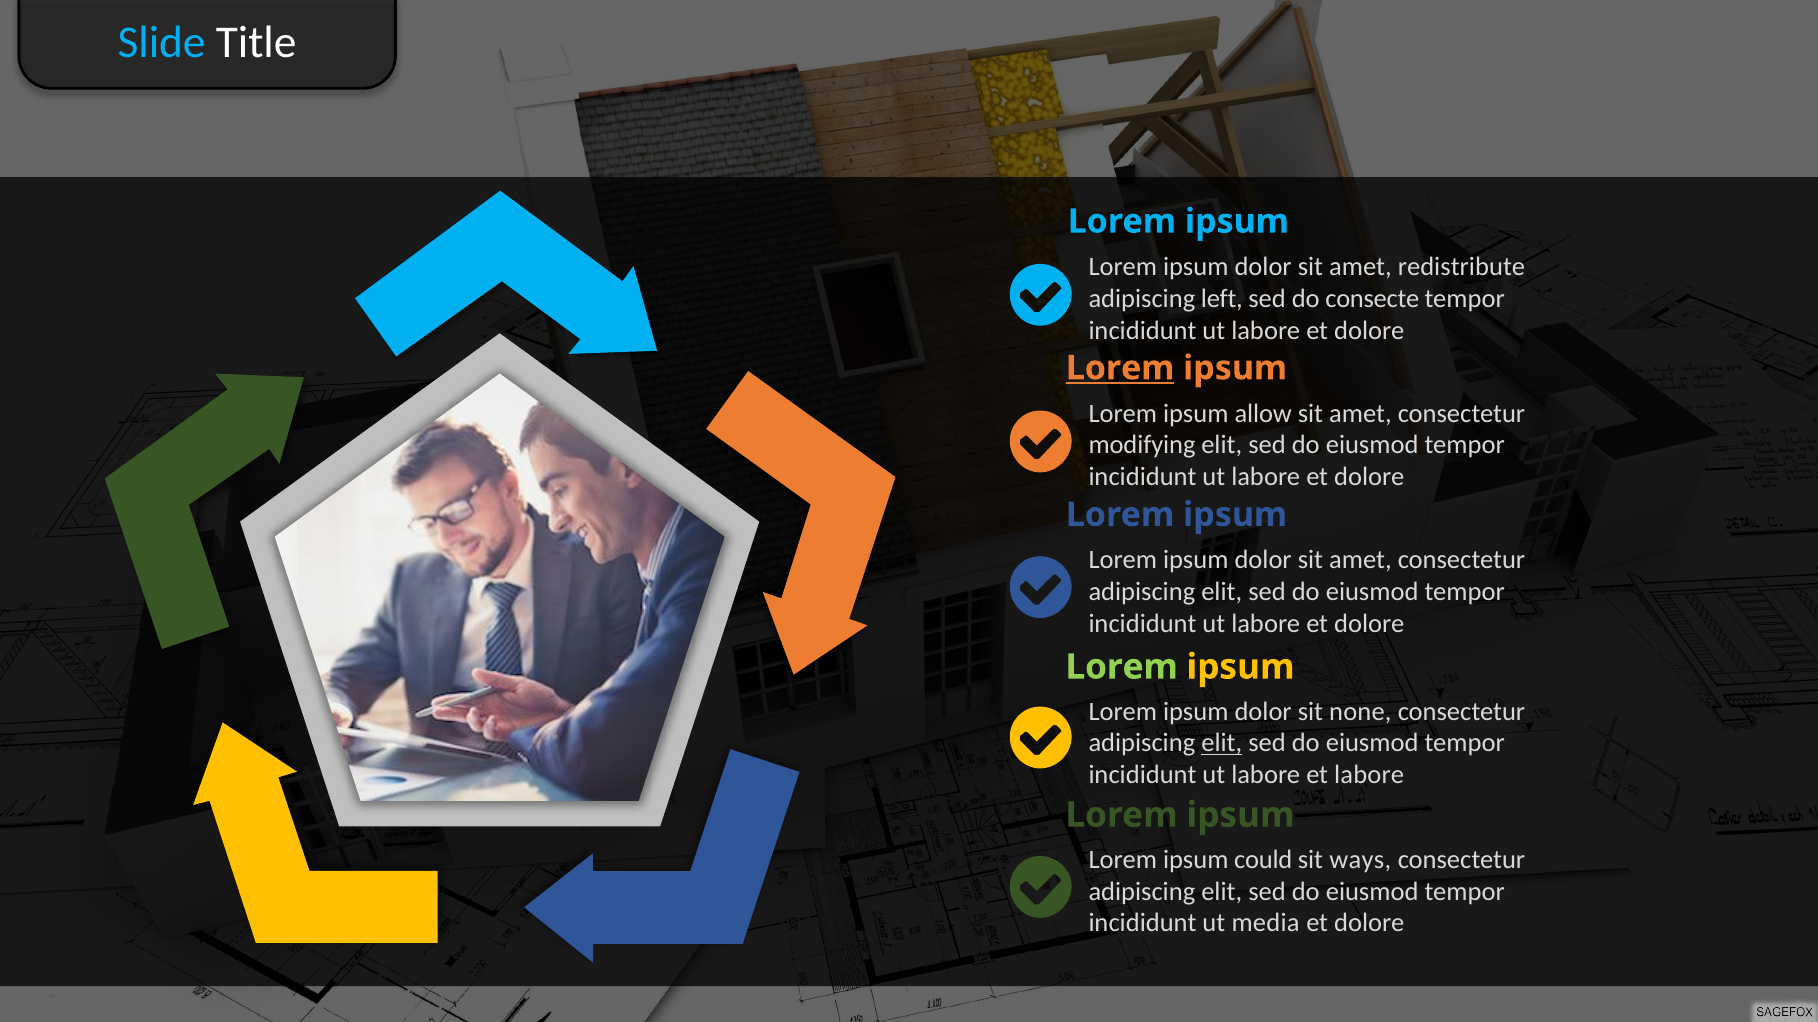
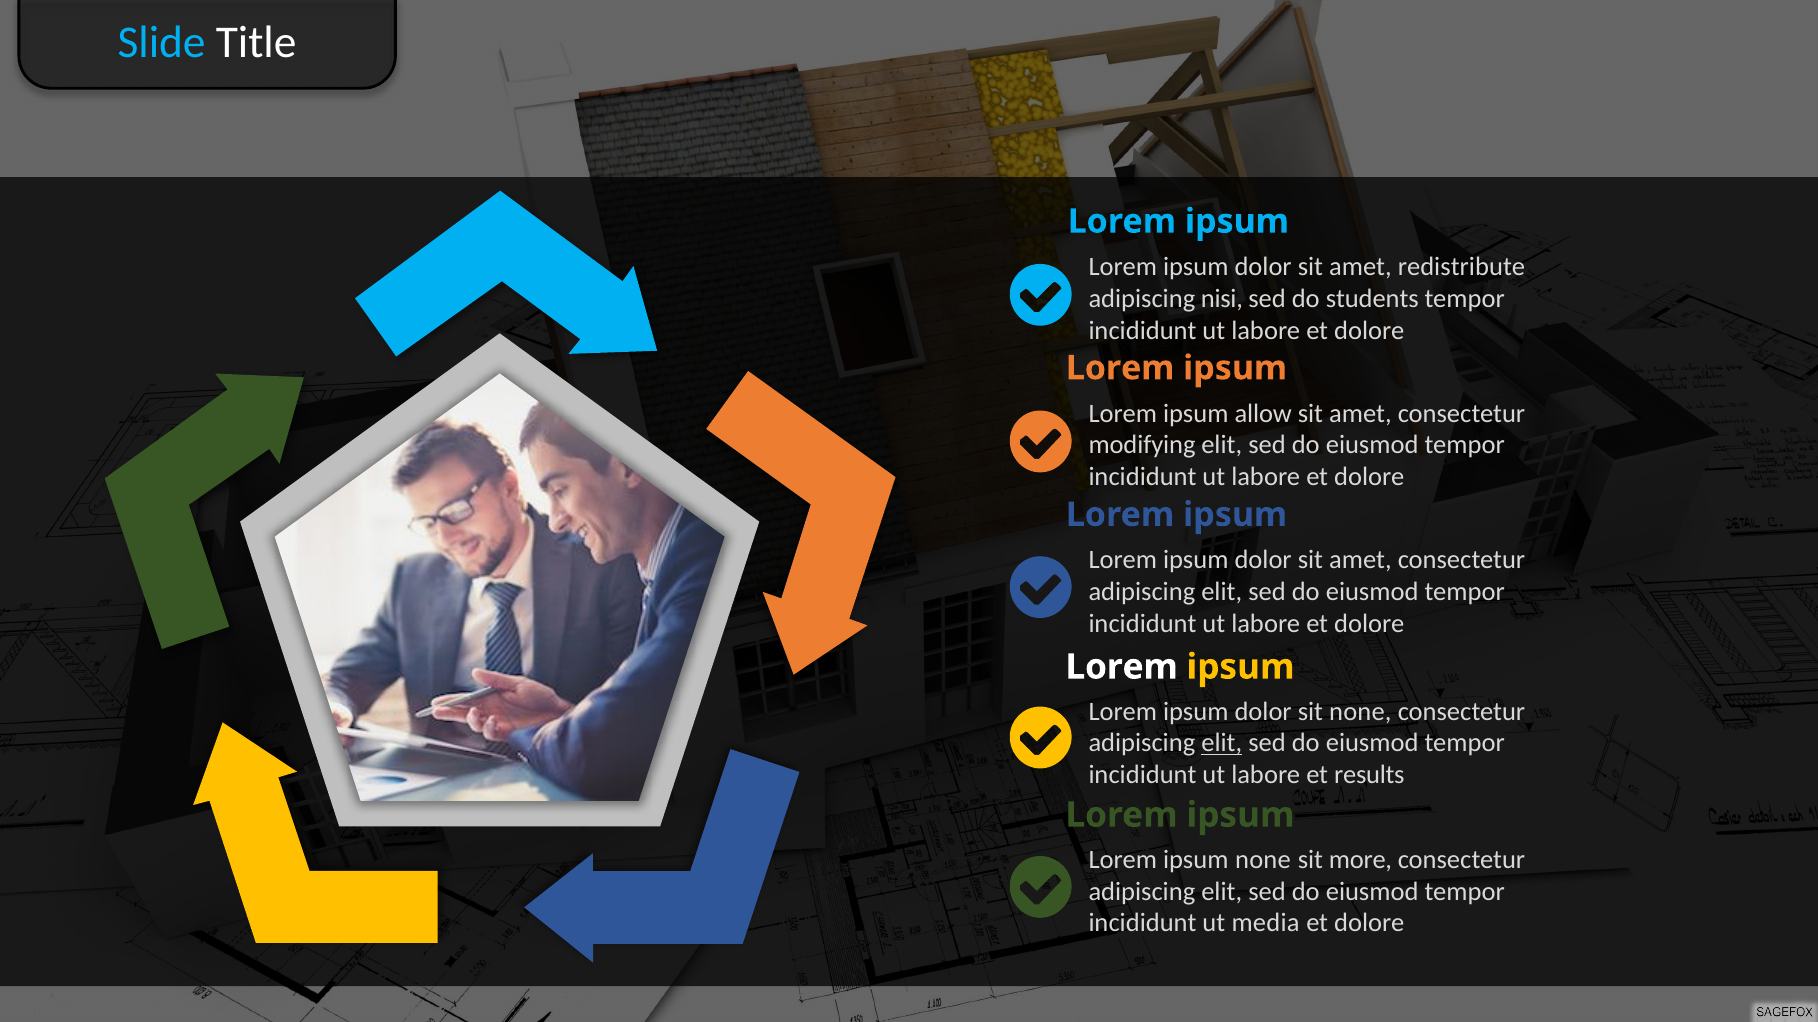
left: left -> nisi
consecte: consecte -> students
Lorem at (1120, 368) underline: present -> none
Lorem at (1122, 667) colour: light green -> white
et labore: labore -> results
ipsum could: could -> none
ways: ways -> more
